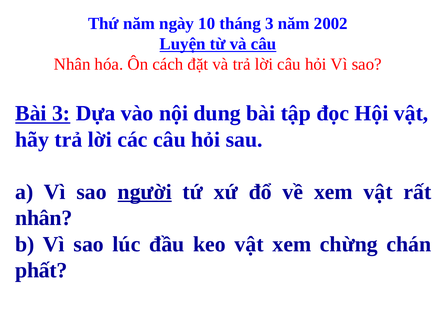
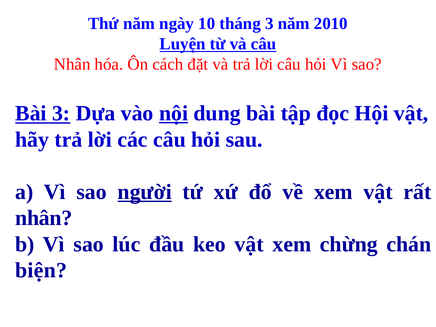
2002: 2002 -> 2010
nội underline: none -> present
phất: phất -> biện
